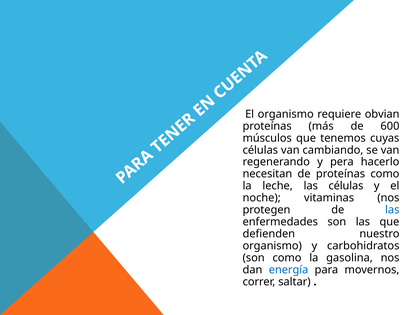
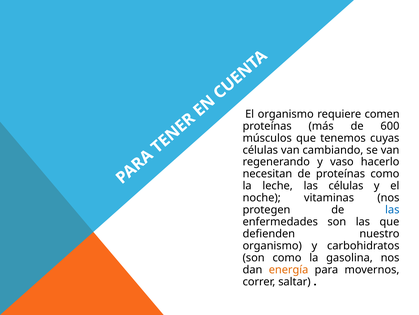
obvian: obvian -> comen
pera: pera -> vaso
energía colour: blue -> orange
